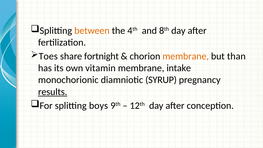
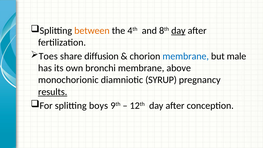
day at (178, 31) underline: none -> present
fortnight: fortnight -> diffusion
membrane at (186, 56) colour: orange -> blue
than: than -> male
vitamin: vitamin -> bronchi
intake: intake -> above
